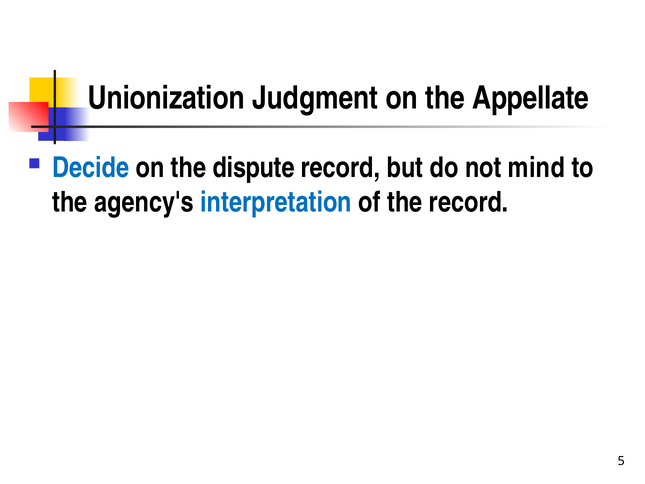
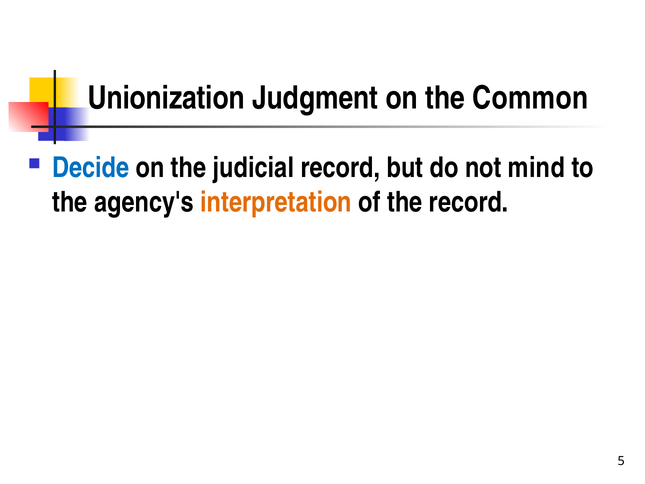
Appellate: Appellate -> Common
dispute: dispute -> judicial
interpretation colour: blue -> orange
